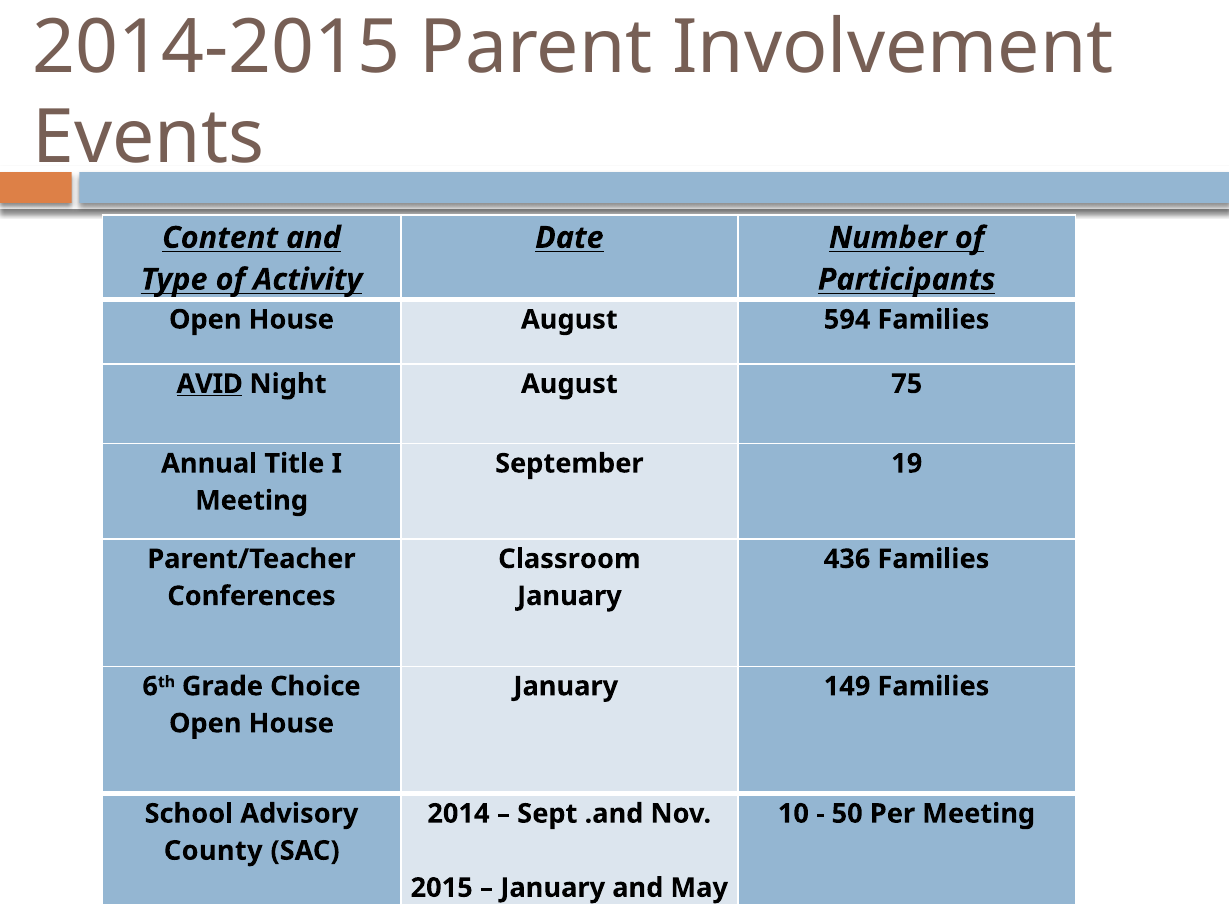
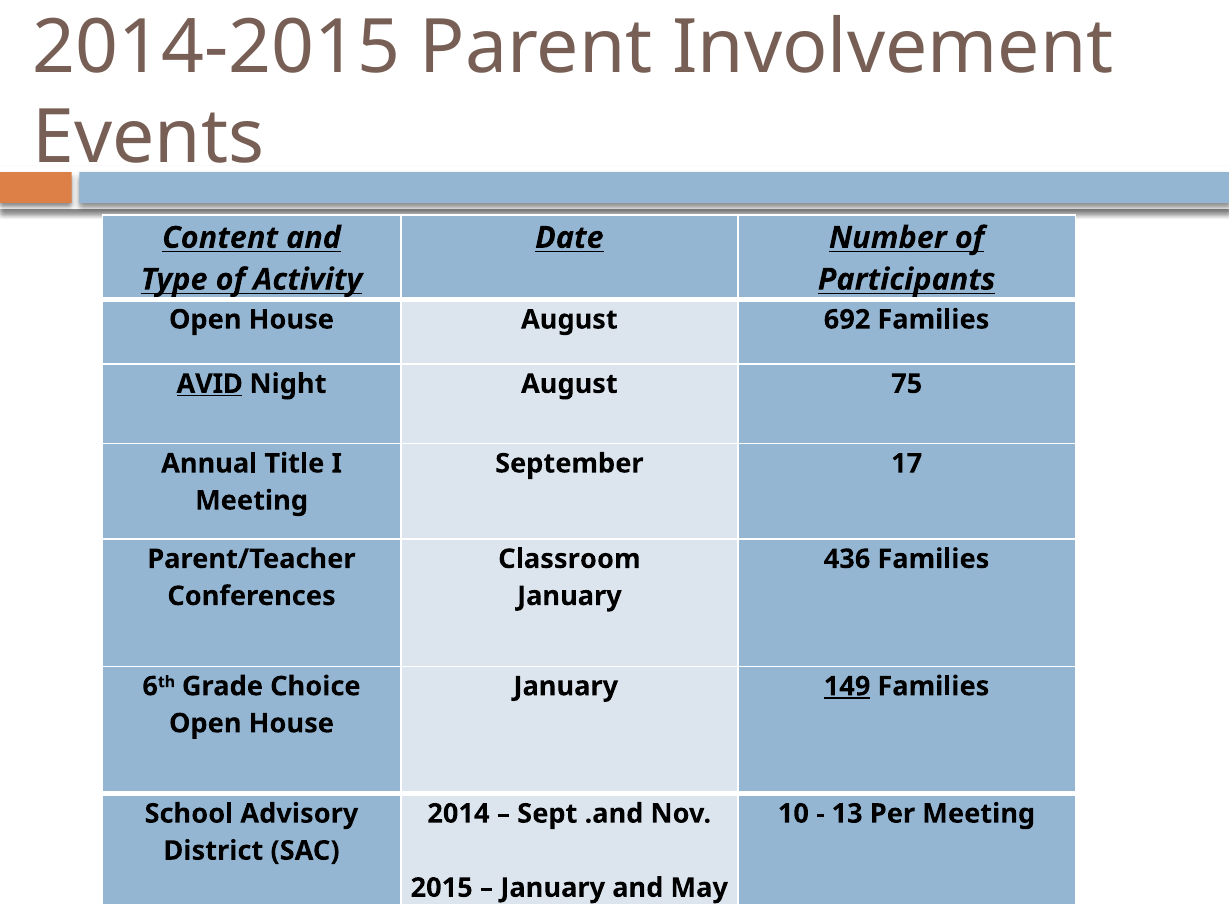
594: 594 -> 692
19: 19 -> 17
149 underline: none -> present
50: 50 -> 13
County: County -> District
